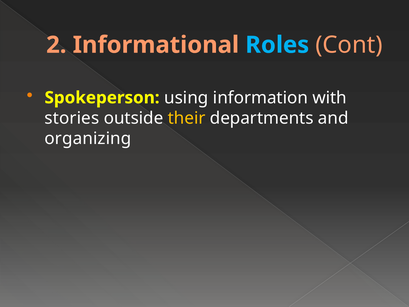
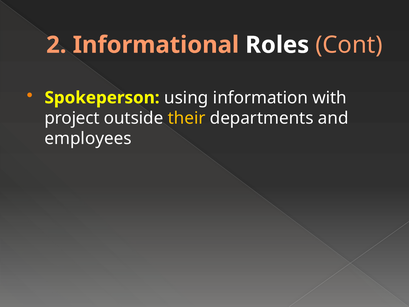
Roles colour: light blue -> white
stories: stories -> project
organizing: organizing -> employees
